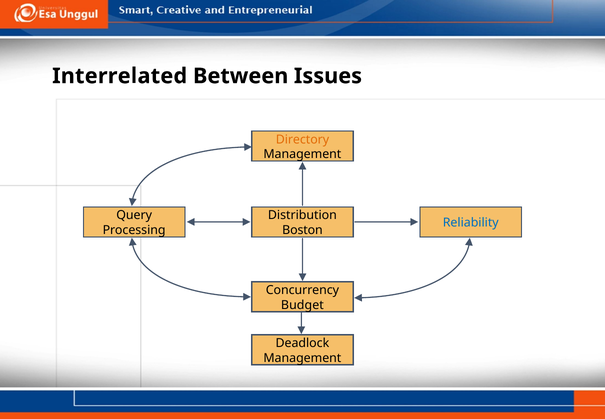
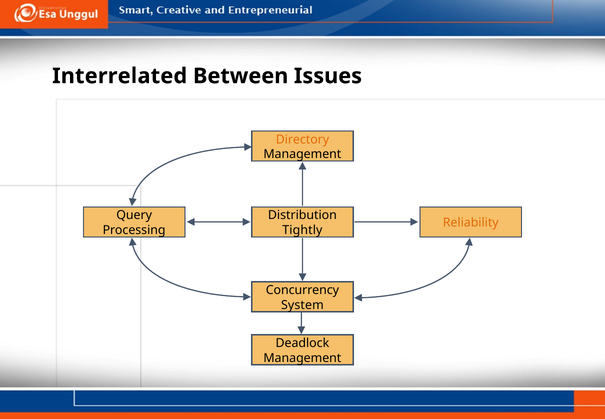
Reliability colour: blue -> orange
Boston: Boston -> Tightly
Budget: Budget -> System
